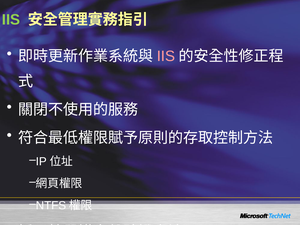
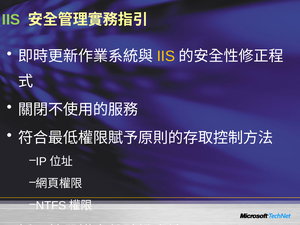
IIS at (166, 56) colour: pink -> yellow
